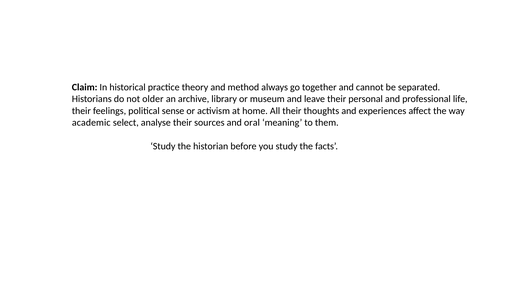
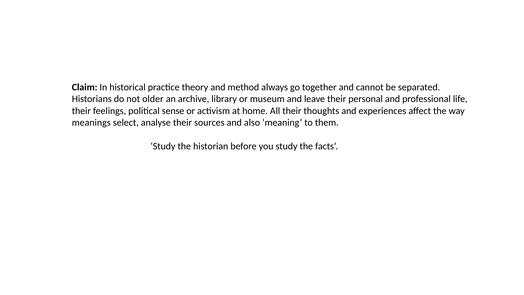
academic: academic -> meanings
oral: oral -> also
